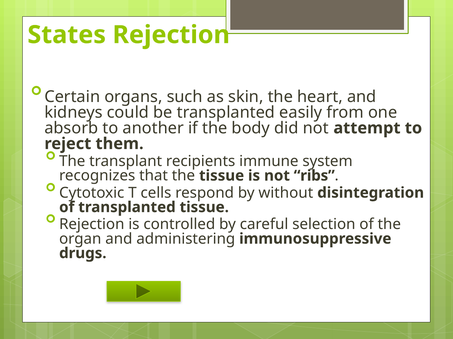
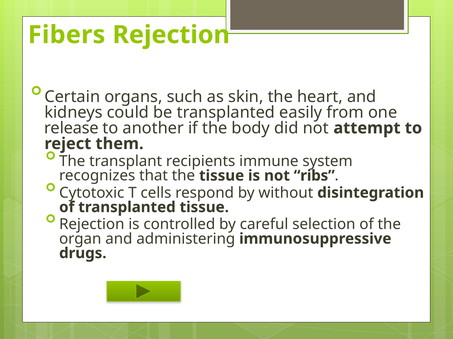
States: States -> Fibers
absorb: absorb -> release
